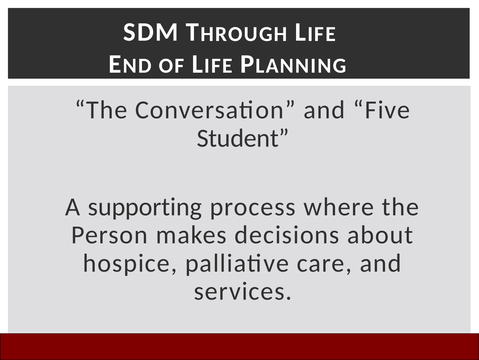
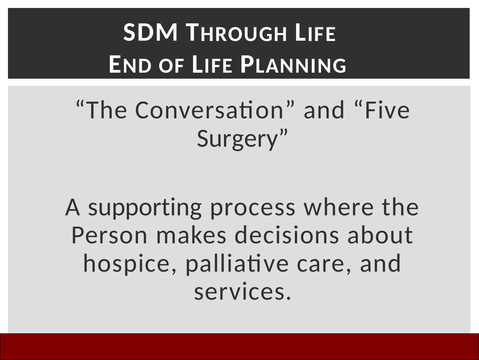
Student: Student -> Surgery
